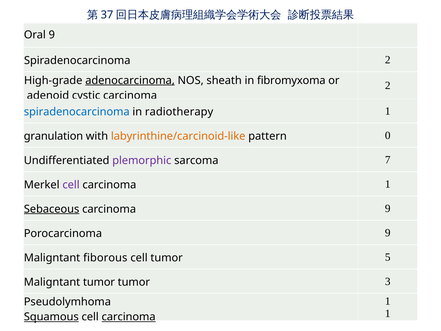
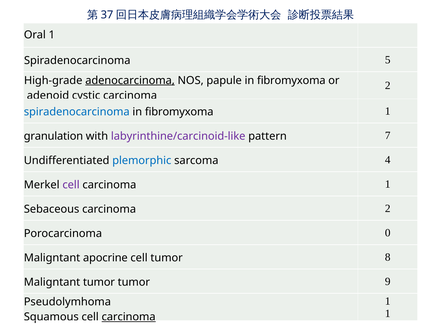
Oral 9: 9 -> 1
Spiradenocarcinoma 2: 2 -> 5
sheath: sheath -> papule
radiotherapy at (179, 112): radiotherapy -> fibromyxoma
labyrinthine/carcinoid-like colour: orange -> purple
0: 0 -> 7
plemorphic colour: purple -> blue
7: 7 -> 4
Sebaceous underline: present -> none
9 at (388, 208): 9 -> 2
Porocarcinoma 9: 9 -> 0
fiborous: fiborous -> apocrine
5: 5 -> 8
3: 3 -> 9
Squamous underline: present -> none
